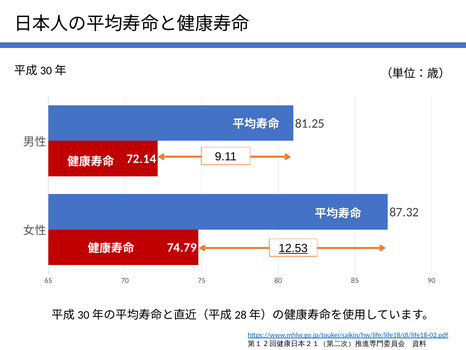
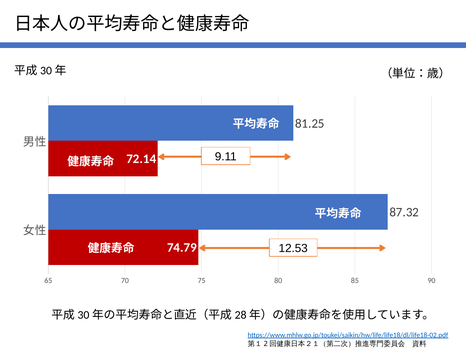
12.53 underline: present -> none
